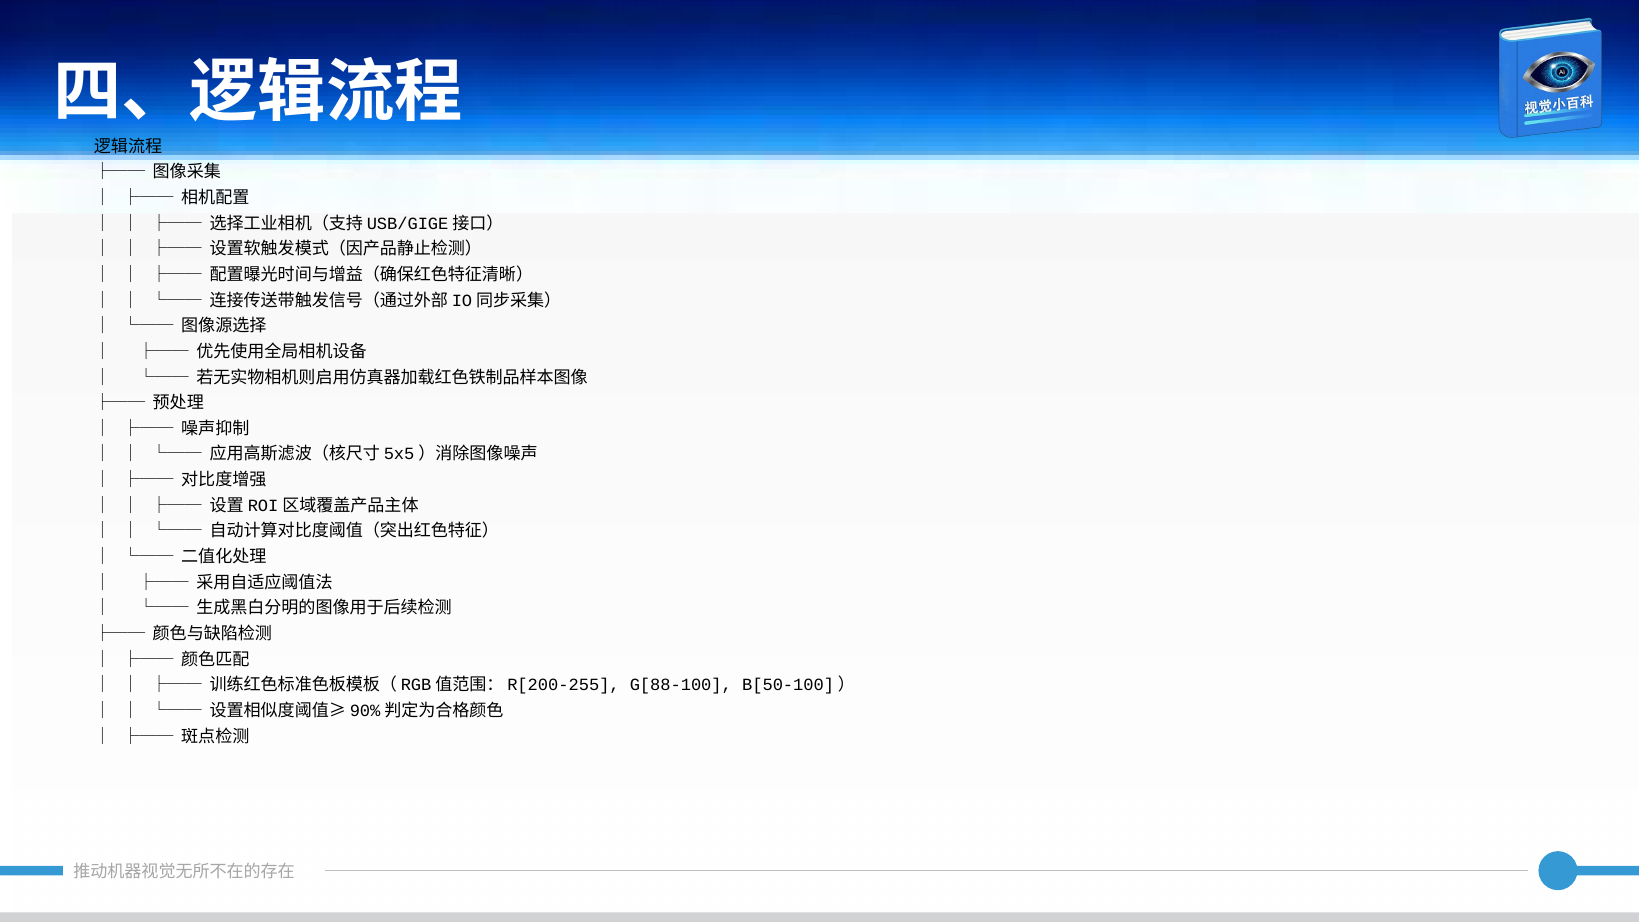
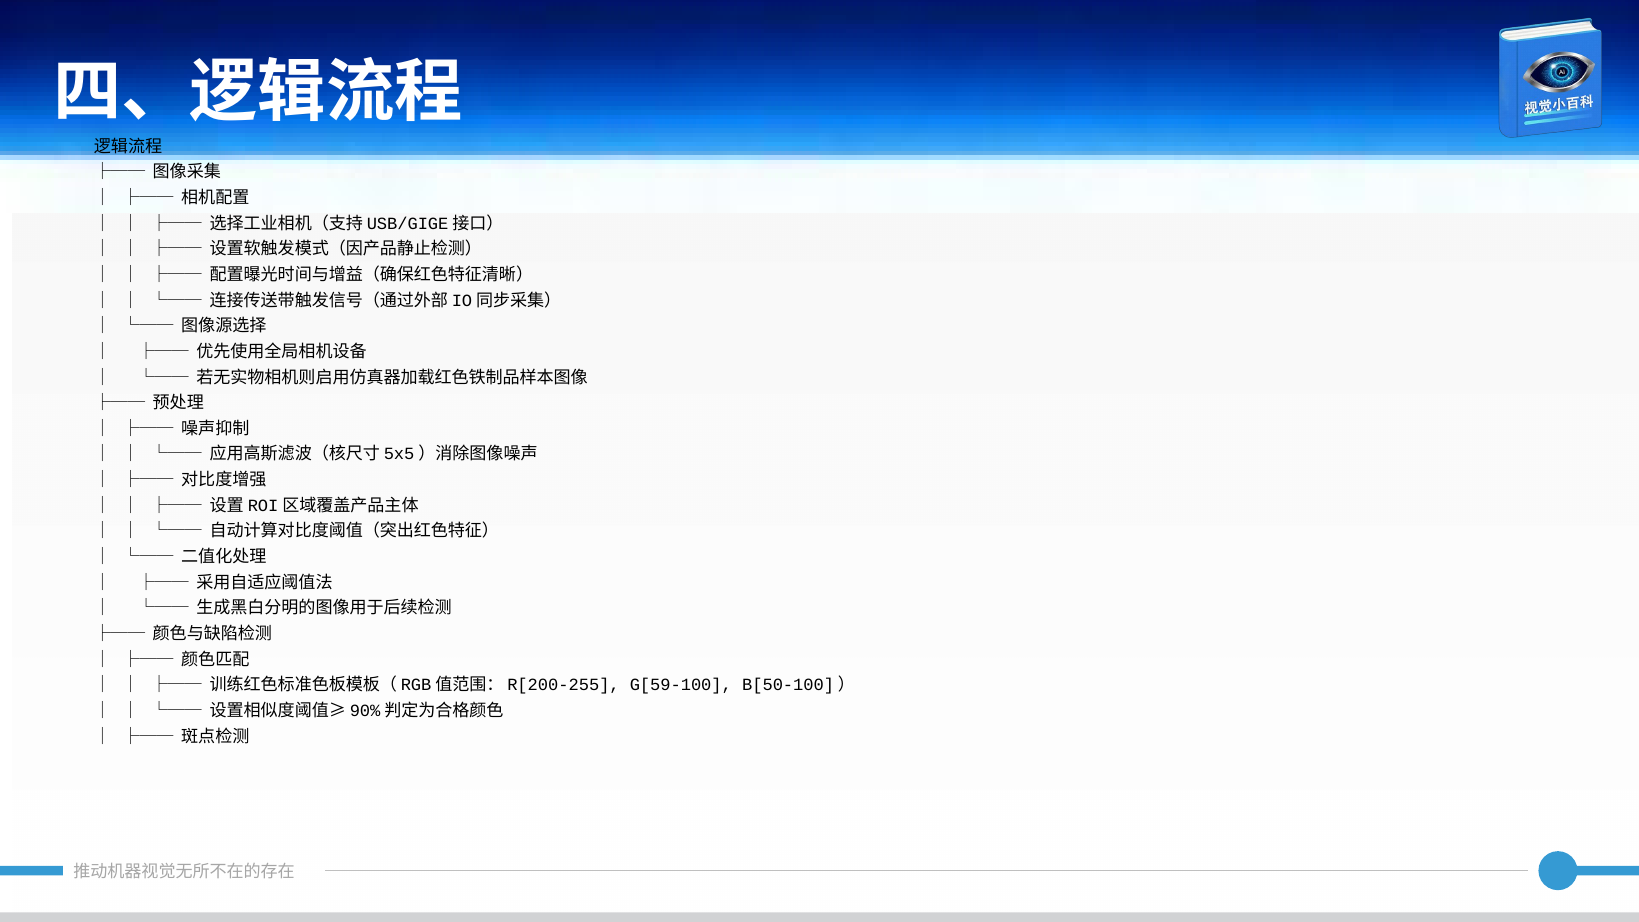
G[88-100: G[88-100 -> G[59-100
